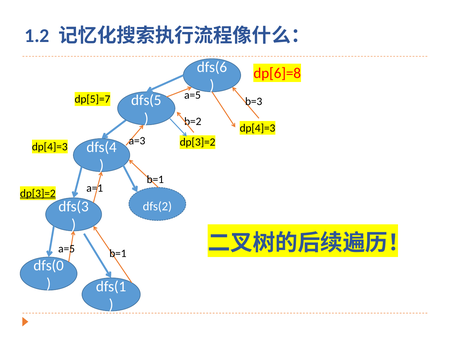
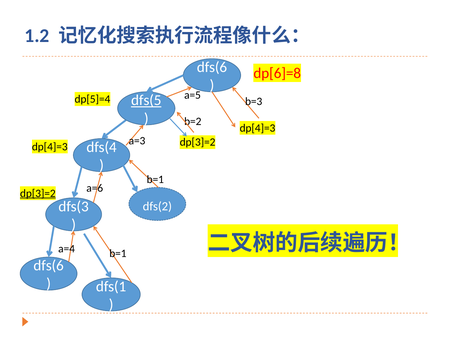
dfs(5 underline: none -> present
dp[5]=7: dp[5]=7 -> dp[5]=4
a=1: a=1 -> a=6
a=5 at (67, 248): a=5 -> a=4
dfs(0 at (49, 265): dfs(0 -> dfs(6
